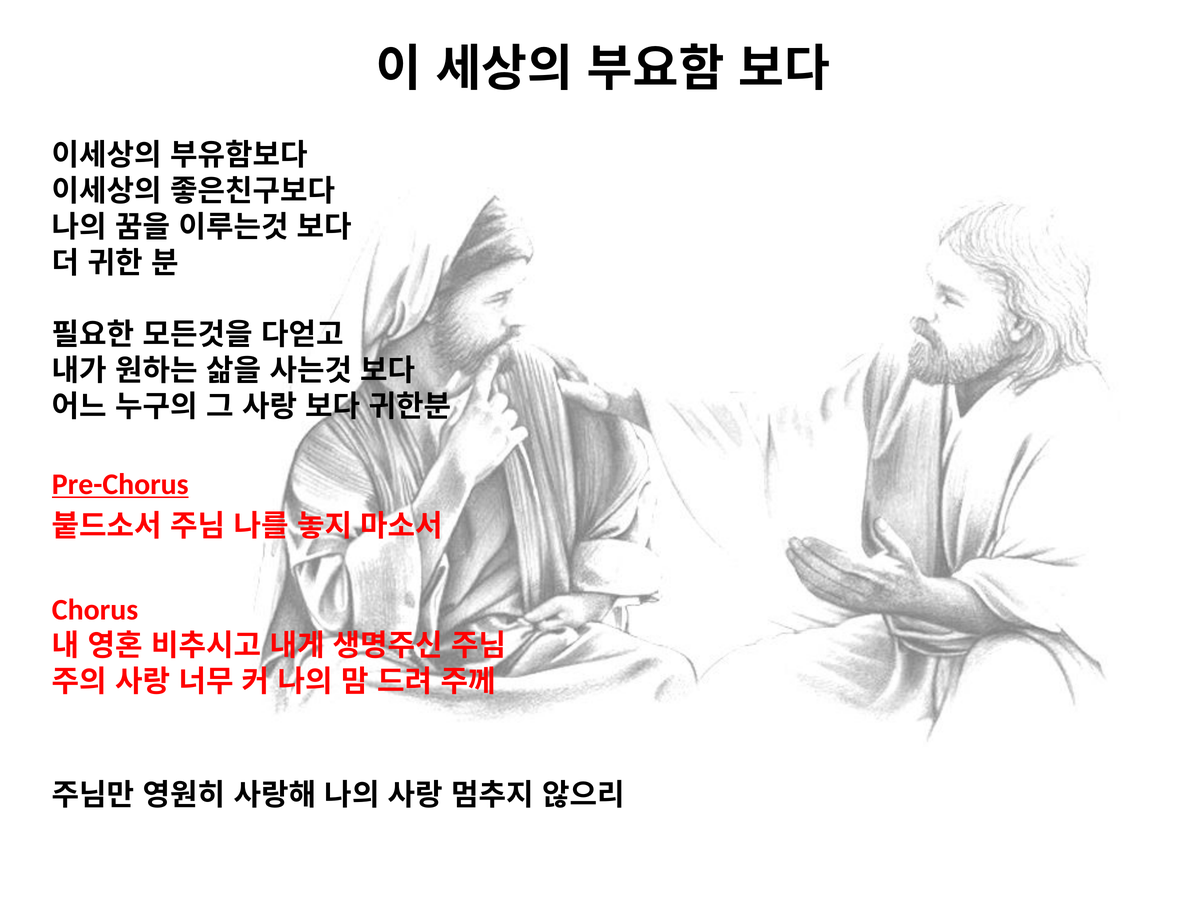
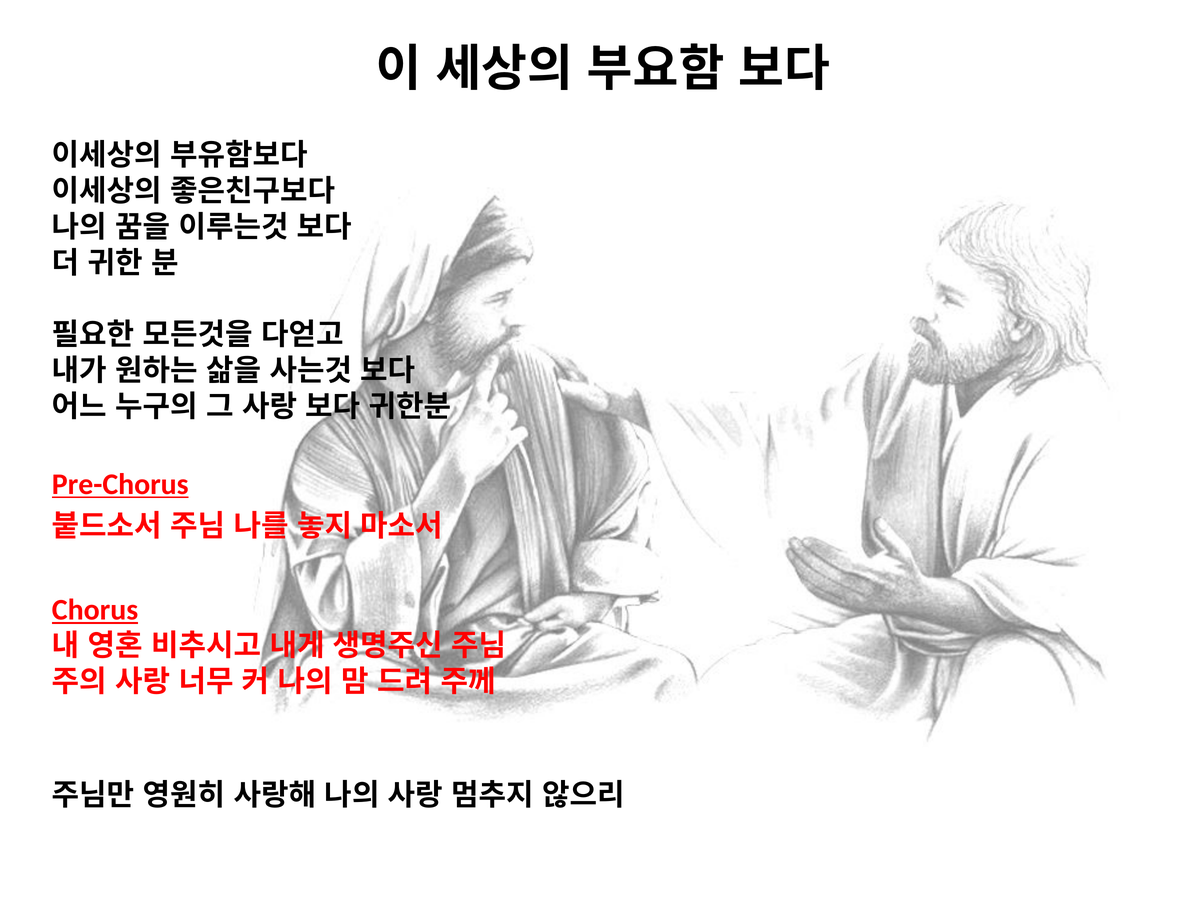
Chorus underline: none -> present
